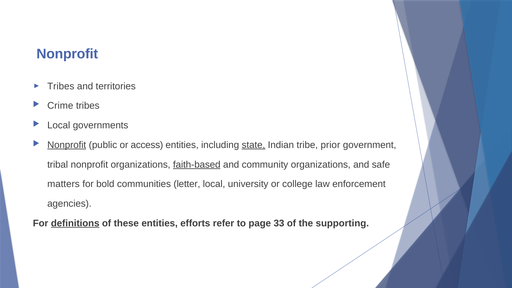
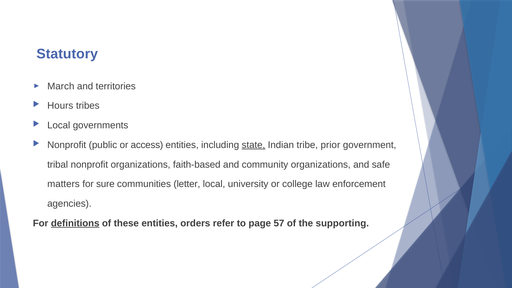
Nonprofit at (67, 54): Nonprofit -> Statutory
Tribes at (61, 86): Tribes -> March
Crime: Crime -> Hours
Nonprofit at (67, 145) underline: present -> none
faith-based underline: present -> none
bold: bold -> sure
efforts: efforts -> orders
33: 33 -> 57
